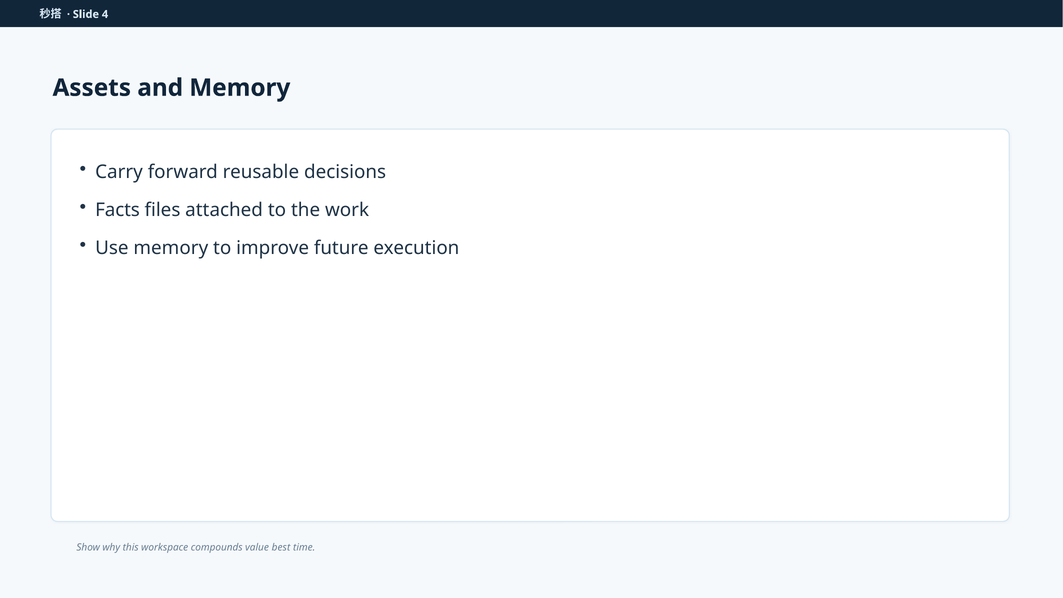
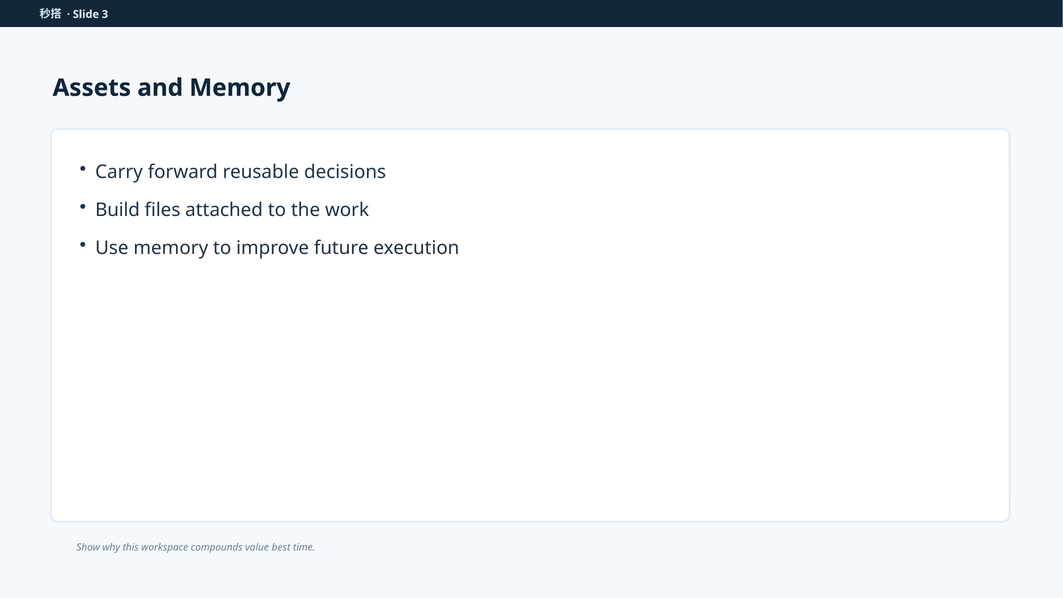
4: 4 -> 3
Facts: Facts -> Build
